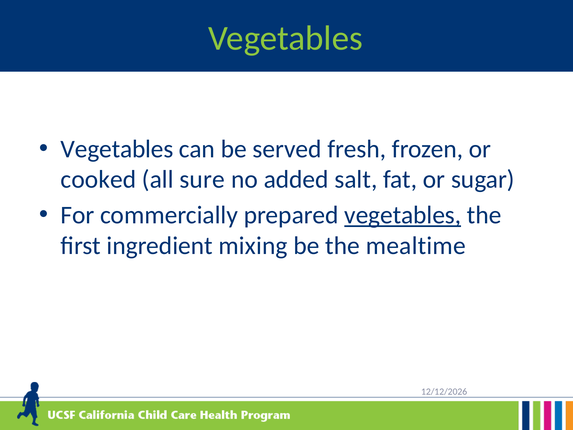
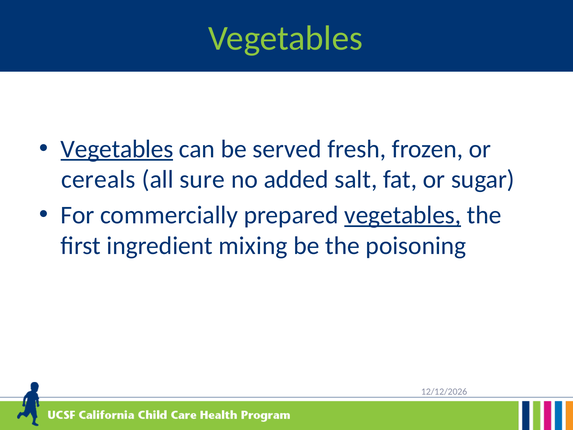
Vegetables at (117, 149) underline: none -> present
cooked: cooked -> cereals
mealtime: mealtime -> poisoning
